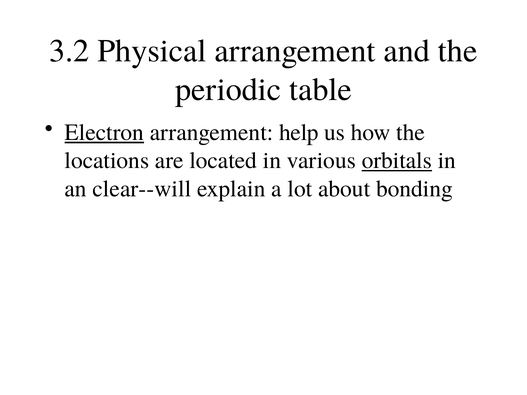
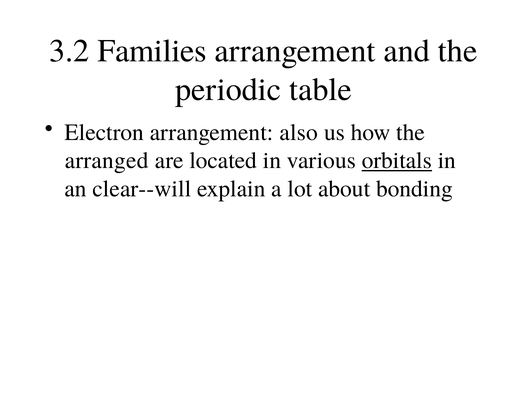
Physical: Physical -> Families
Electron underline: present -> none
help: help -> also
locations: locations -> arranged
